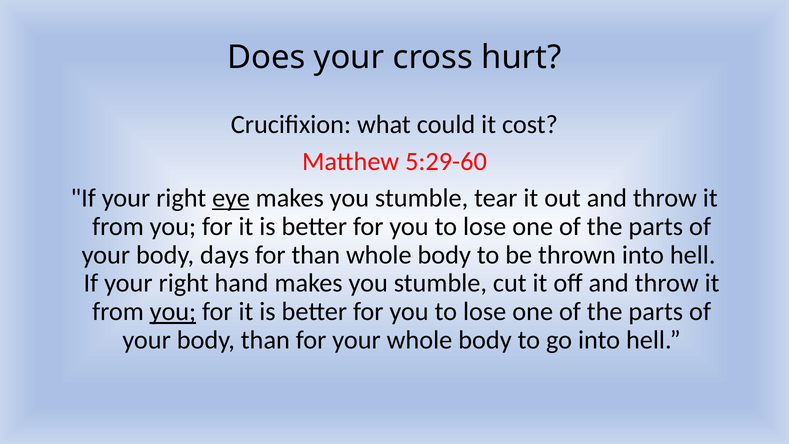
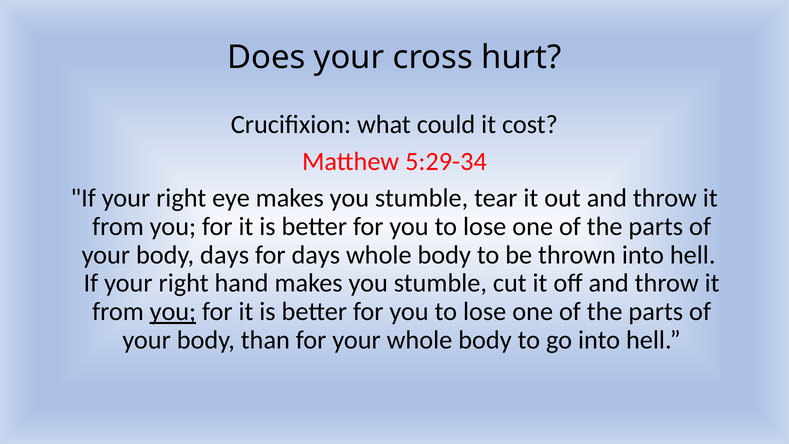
5:29-60: 5:29-60 -> 5:29-34
eye underline: present -> none
for than: than -> days
